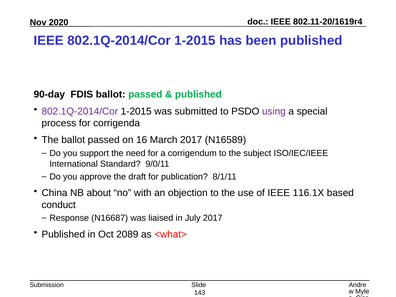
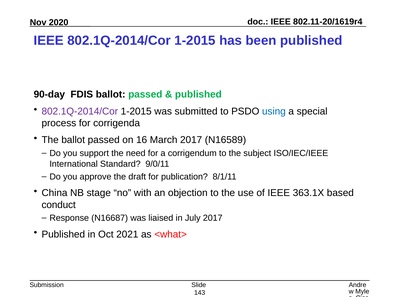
using colour: purple -> blue
about: about -> stage
116.1X: 116.1X -> 363.1X
2089: 2089 -> 2021
